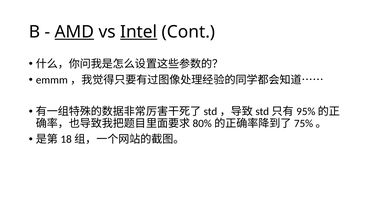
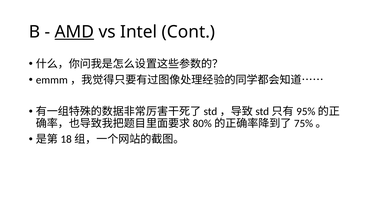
Intel underline: present -> none
